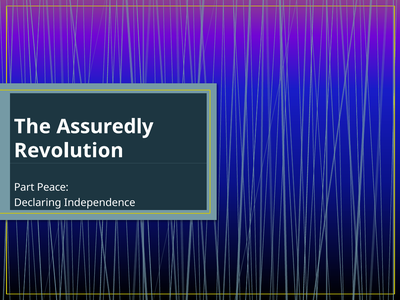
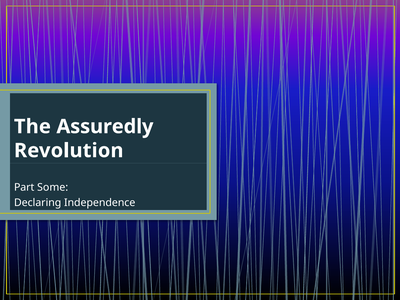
Peace: Peace -> Some
